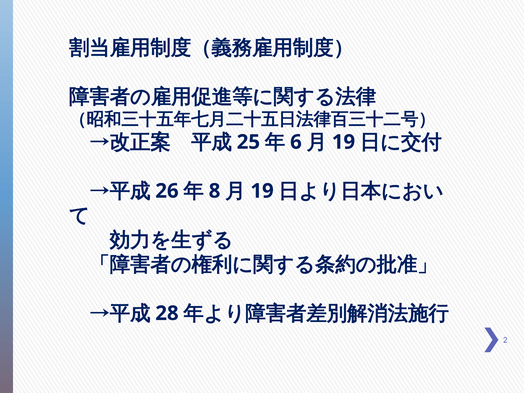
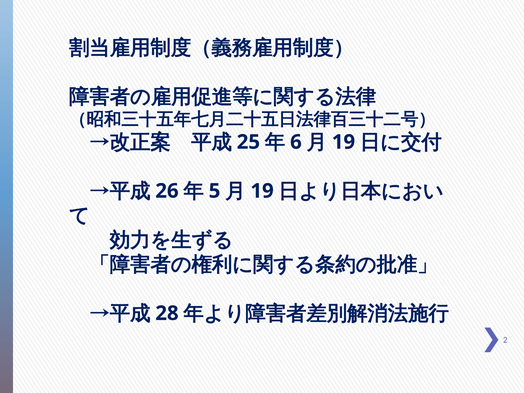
8: 8 -> 5
